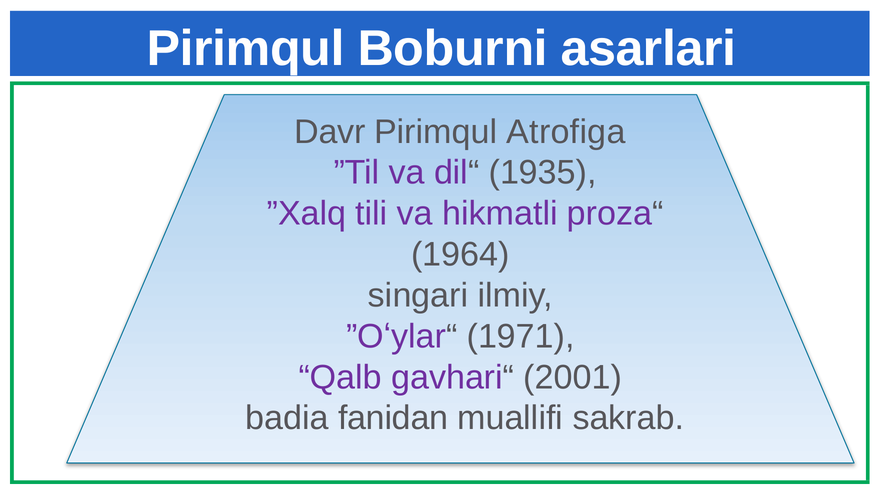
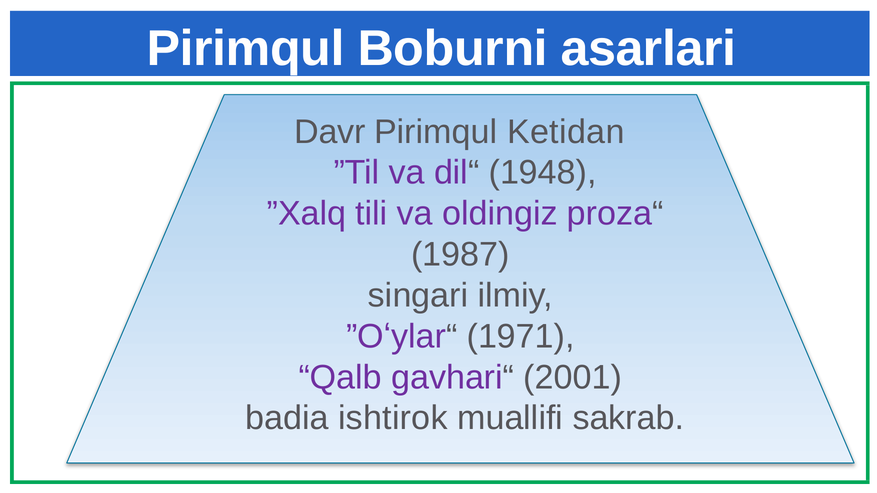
Atrofiga: Atrofiga -> Ketidan
1935: 1935 -> 1948
hikmatli: hikmatli -> oldingiz
1964: 1964 -> 1987
fanidan: fanidan -> ishtirok
